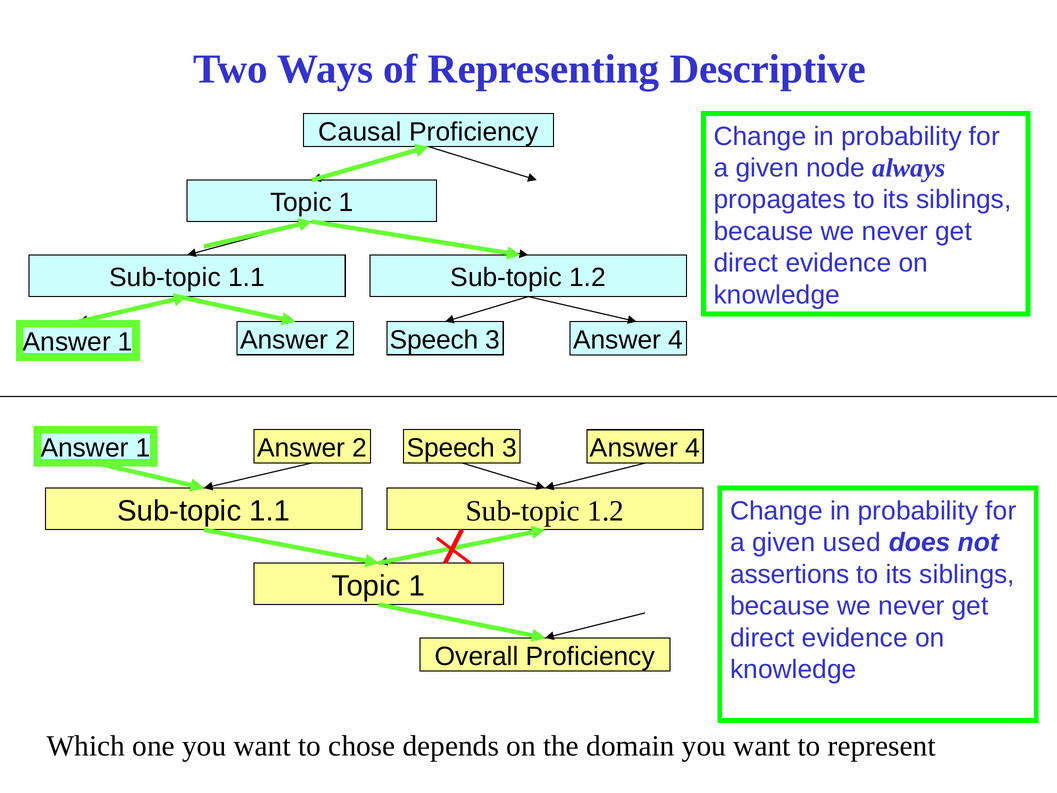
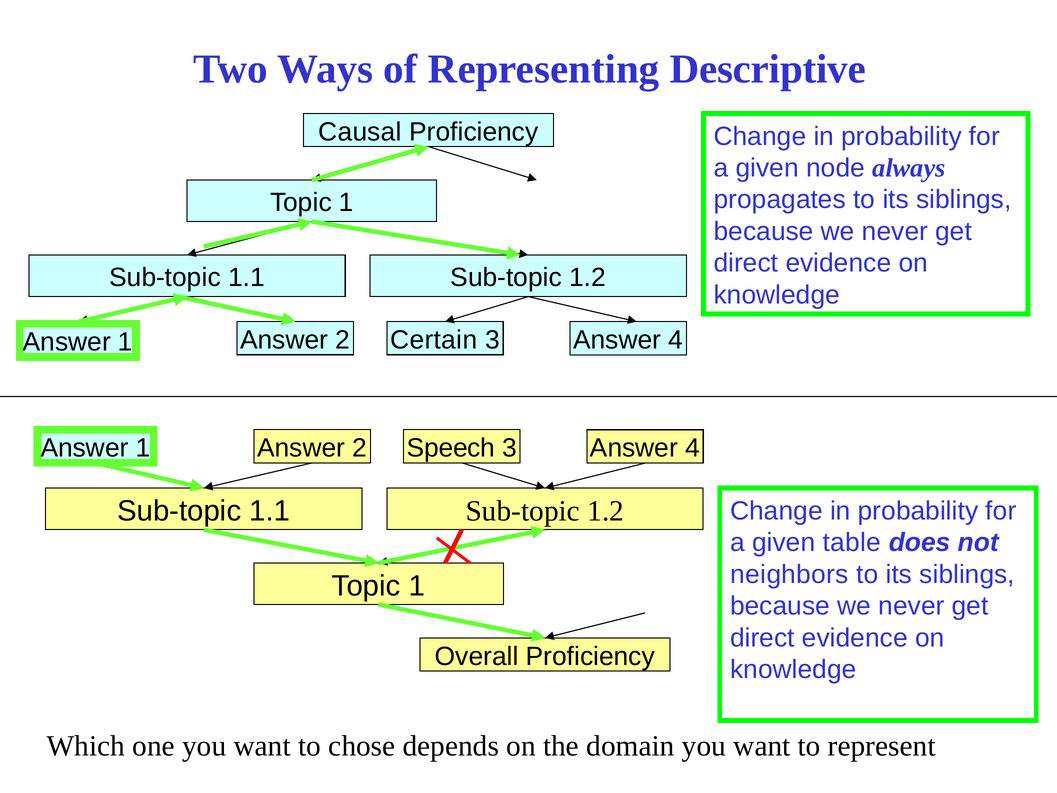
Speech at (434, 340): Speech -> Certain
used: used -> table
assertions: assertions -> neighbors
